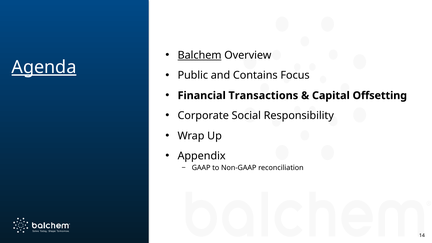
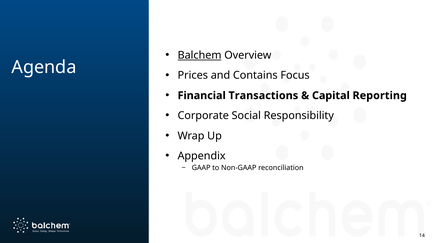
Agenda underline: present -> none
Public: Public -> Prices
Offsetting: Offsetting -> Reporting
